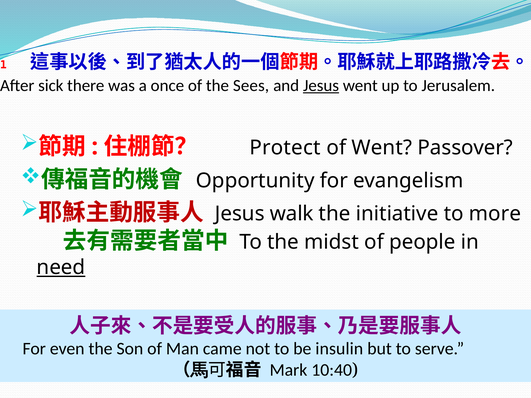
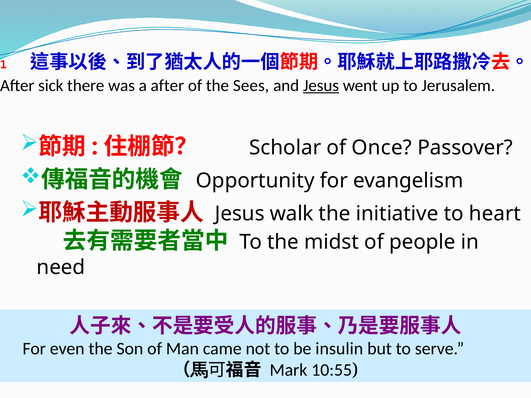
a once: once -> after
Protect: Protect -> Scholar
of Went: Went -> Once
more: more -> heart
need underline: present -> none
10:40: 10:40 -> 10:55
